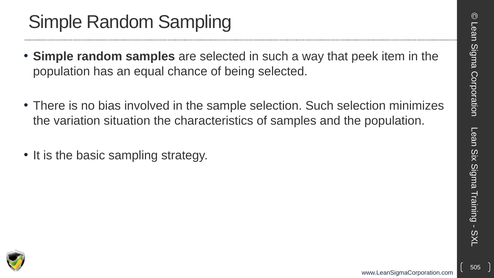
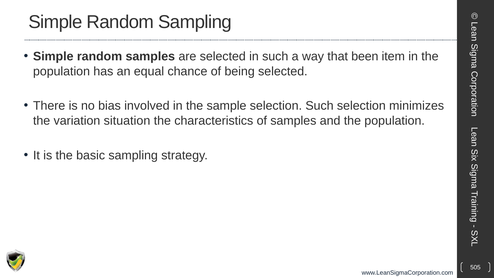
peek: peek -> been
